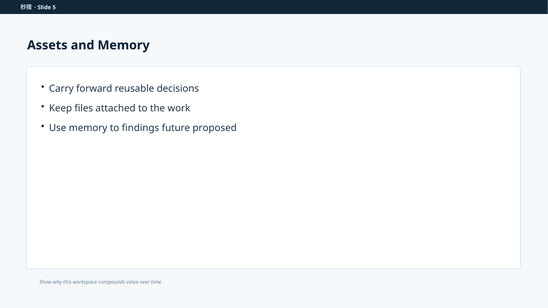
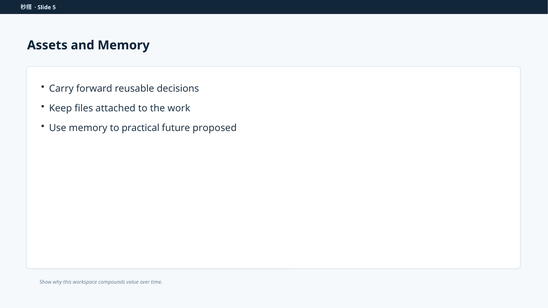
findings: findings -> practical
